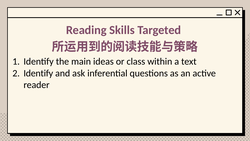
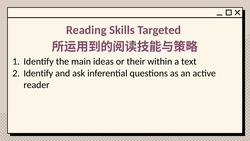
class: class -> their
